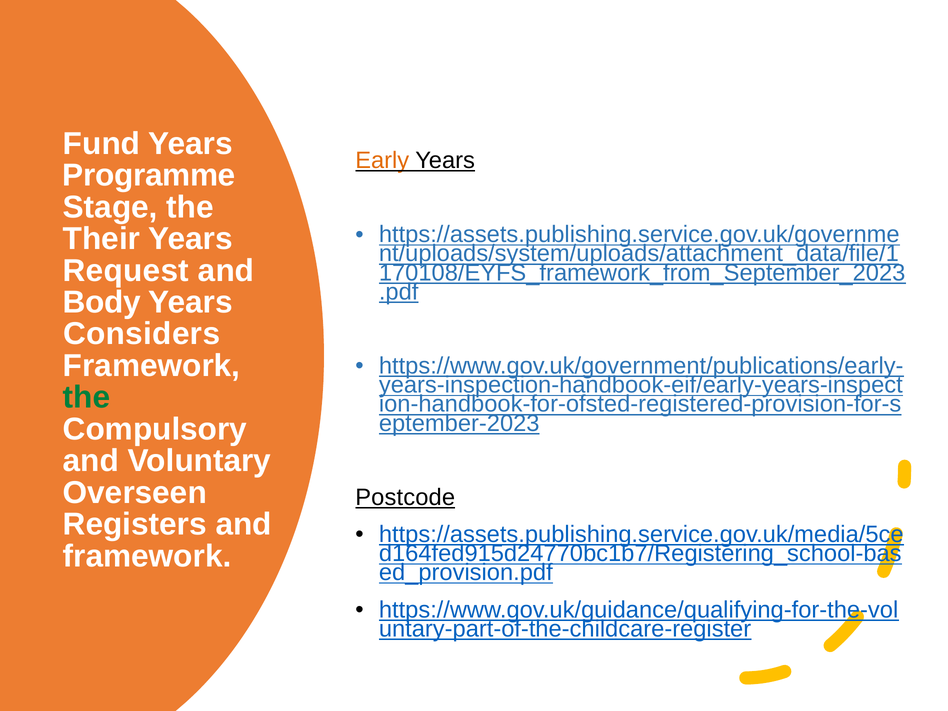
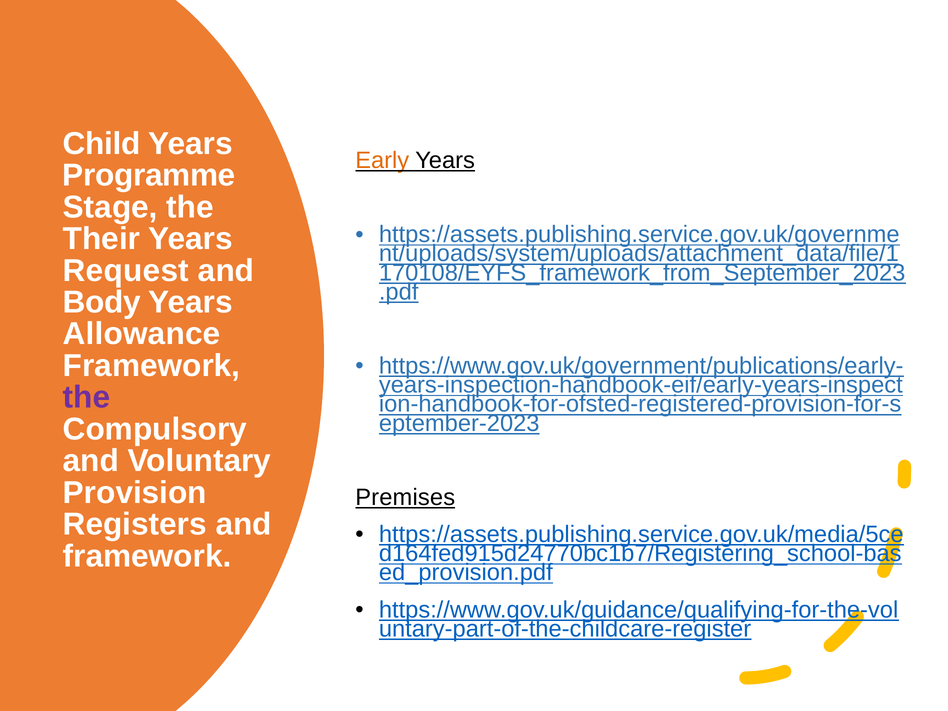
Fund: Fund -> Child
Considers: Considers -> Allowance
the at (87, 397) colour: green -> purple
Overseen: Overseen -> Provision
Postcode: Postcode -> Premises
